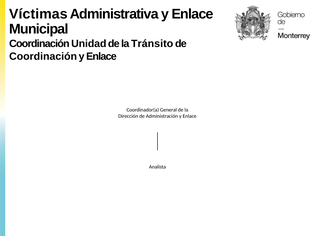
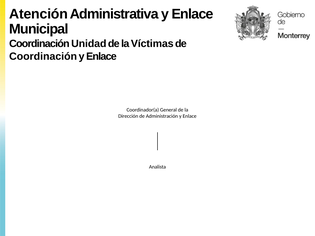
Víctimas: Víctimas -> Atención
Tránsito: Tránsito -> Víctimas
